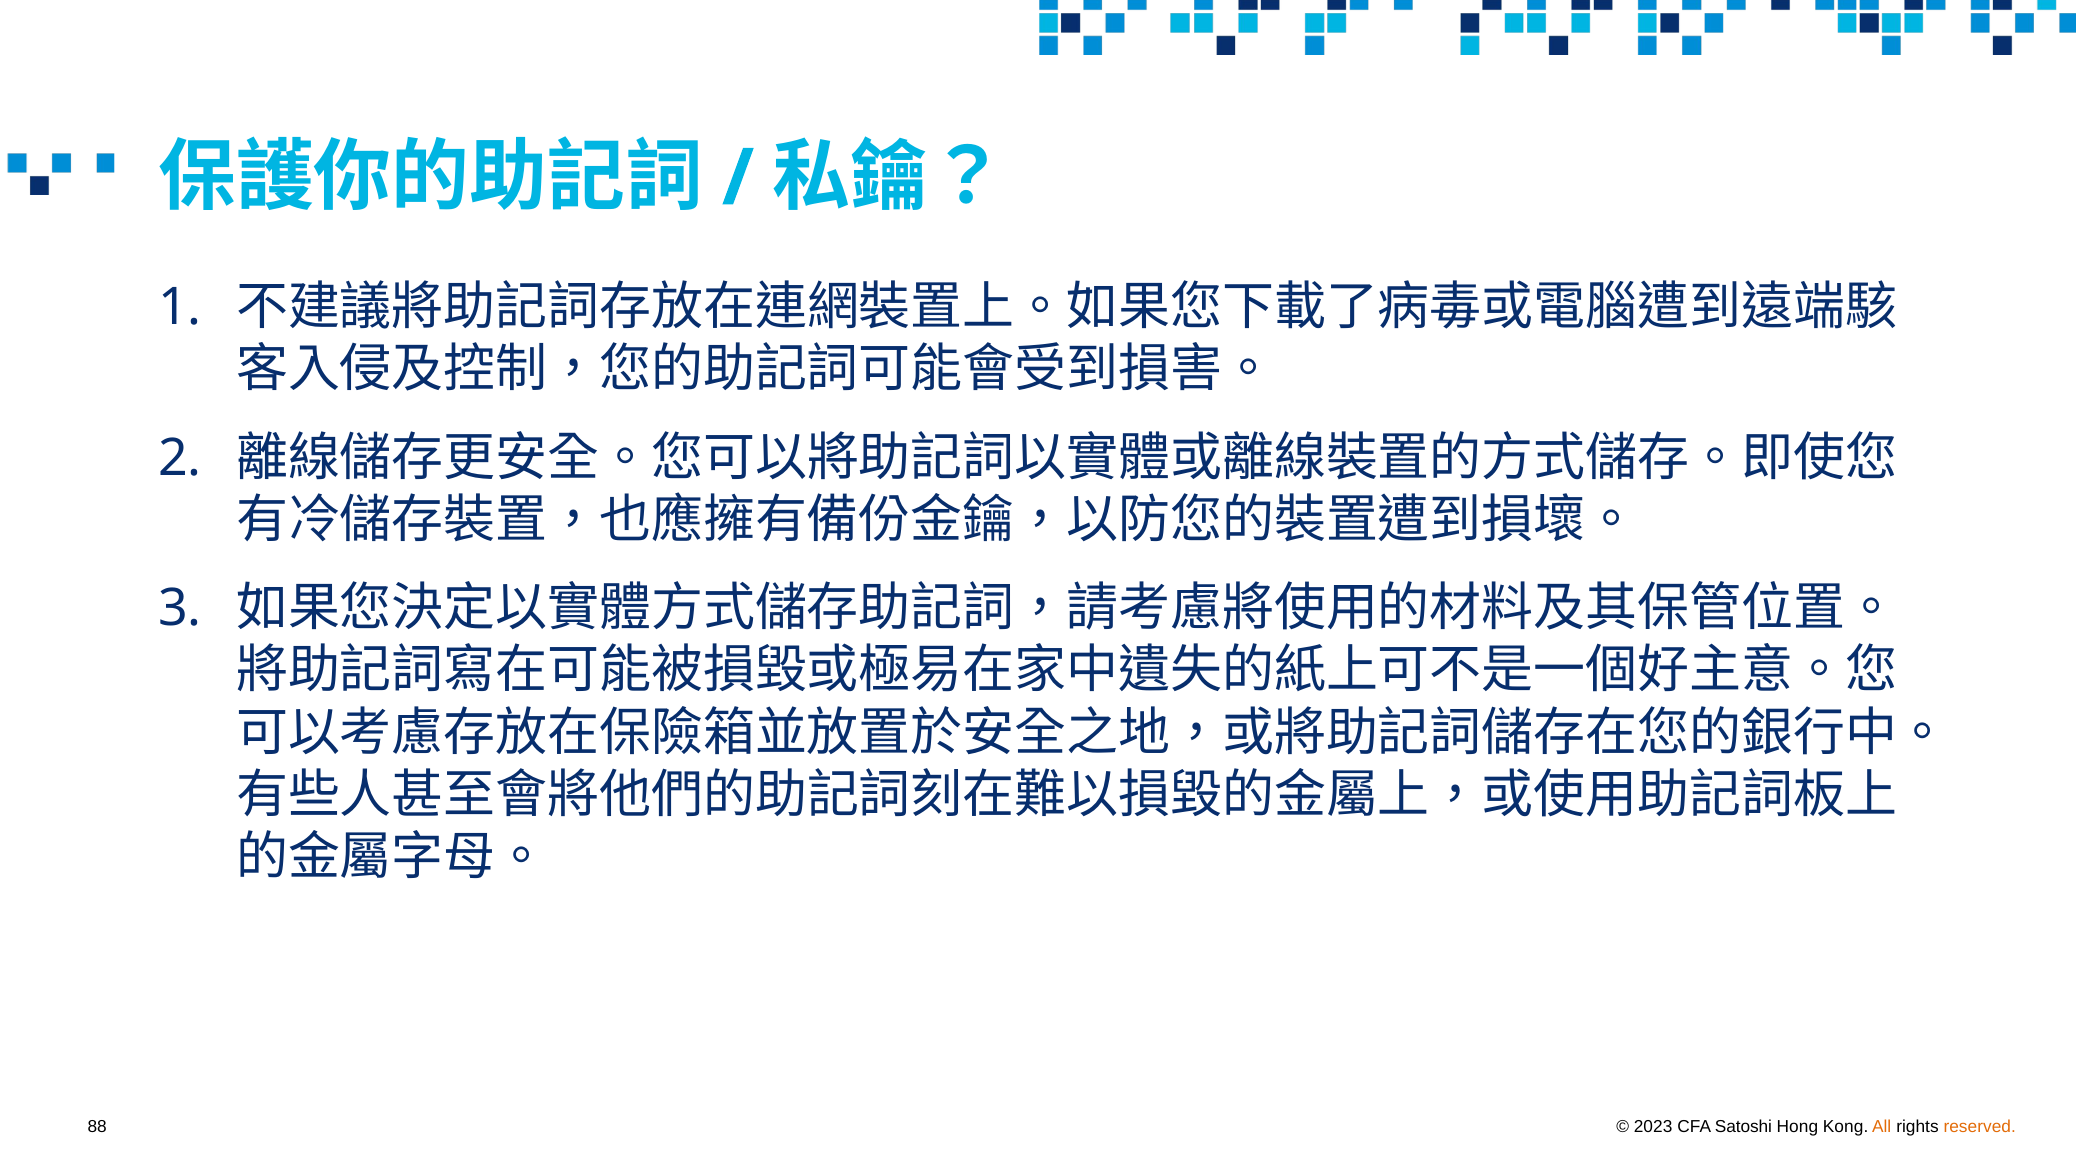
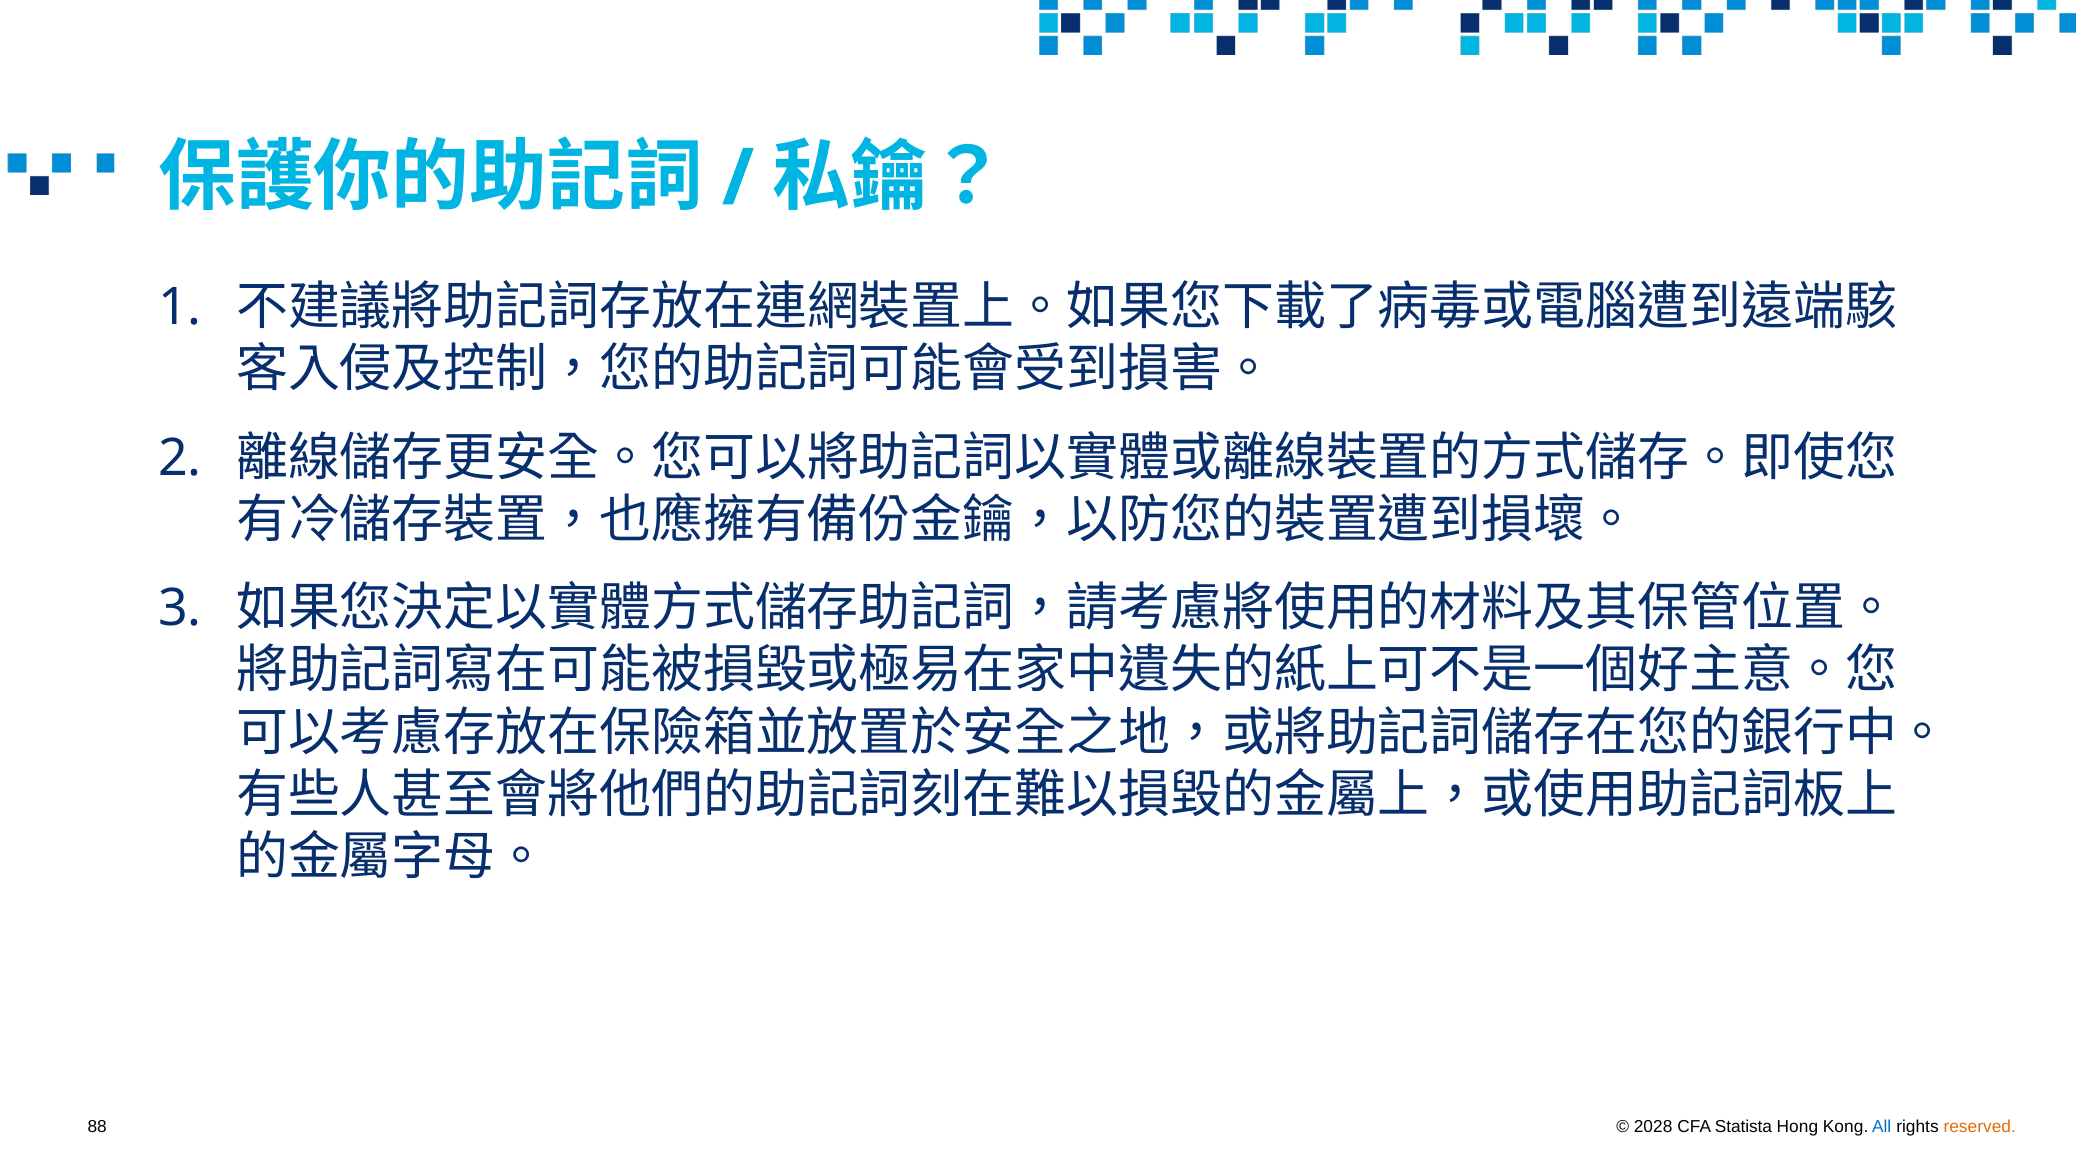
2023: 2023 -> 2028
Satoshi: Satoshi -> Statista
All colour: orange -> blue
